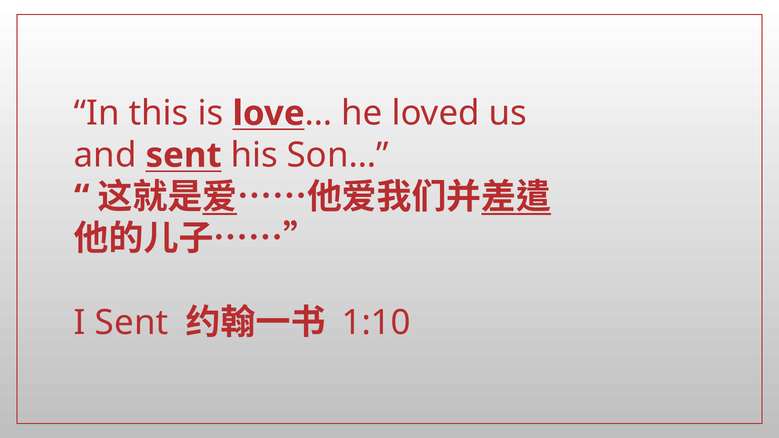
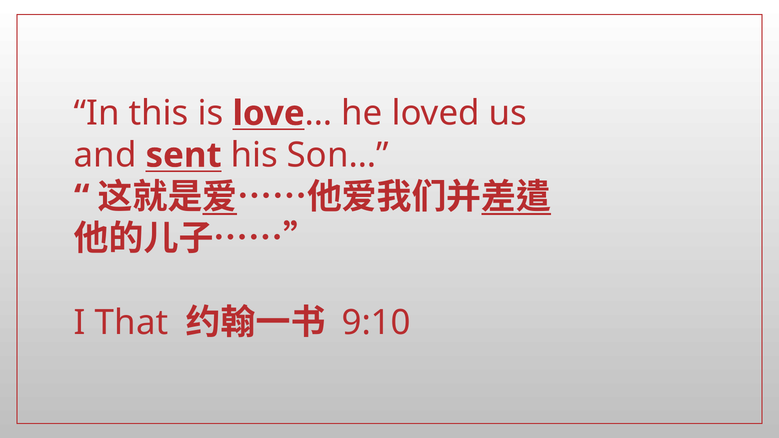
I Sent: Sent -> That
1:10: 1:10 -> 9:10
